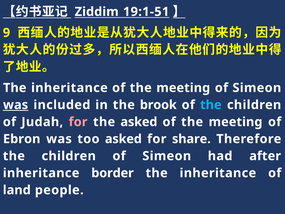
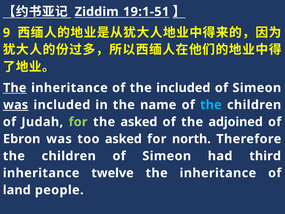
The at (15, 88) underline: none -> present
inheritance of the meeting: meeting -> included
brook: brook -> name
for at (78, 122) colour: pink -> light green
meeting at (236, 122): meeting -> adjoined
share: share -> north
after: after -> third
border: border -> twelve
